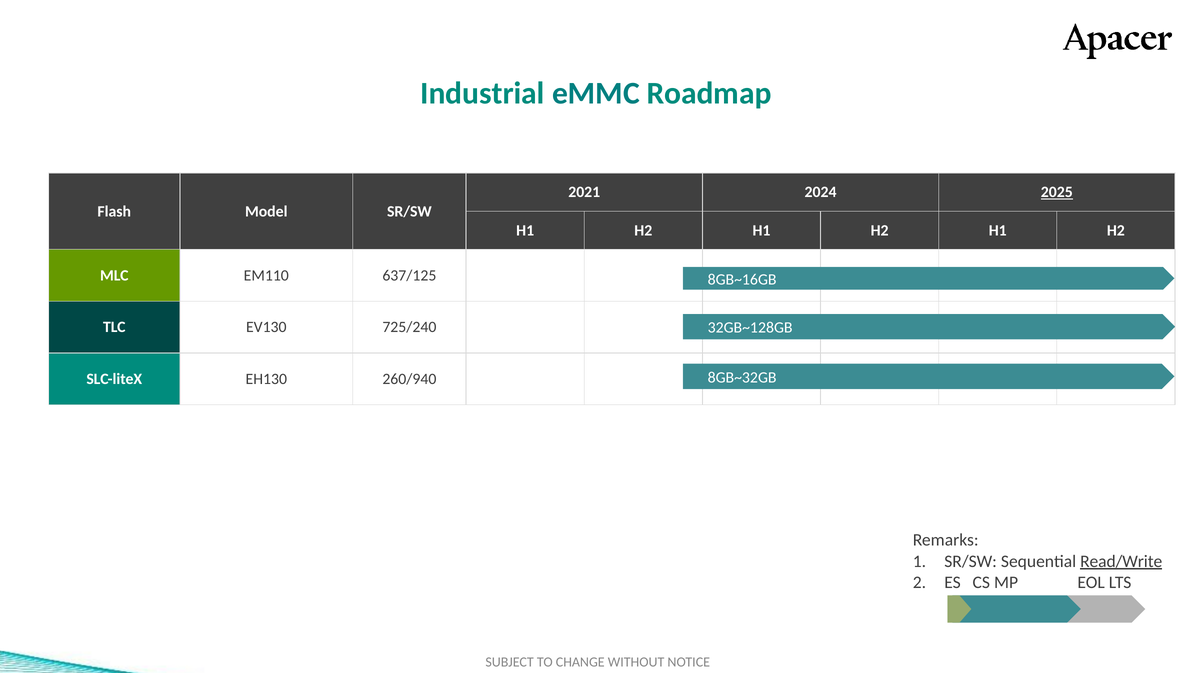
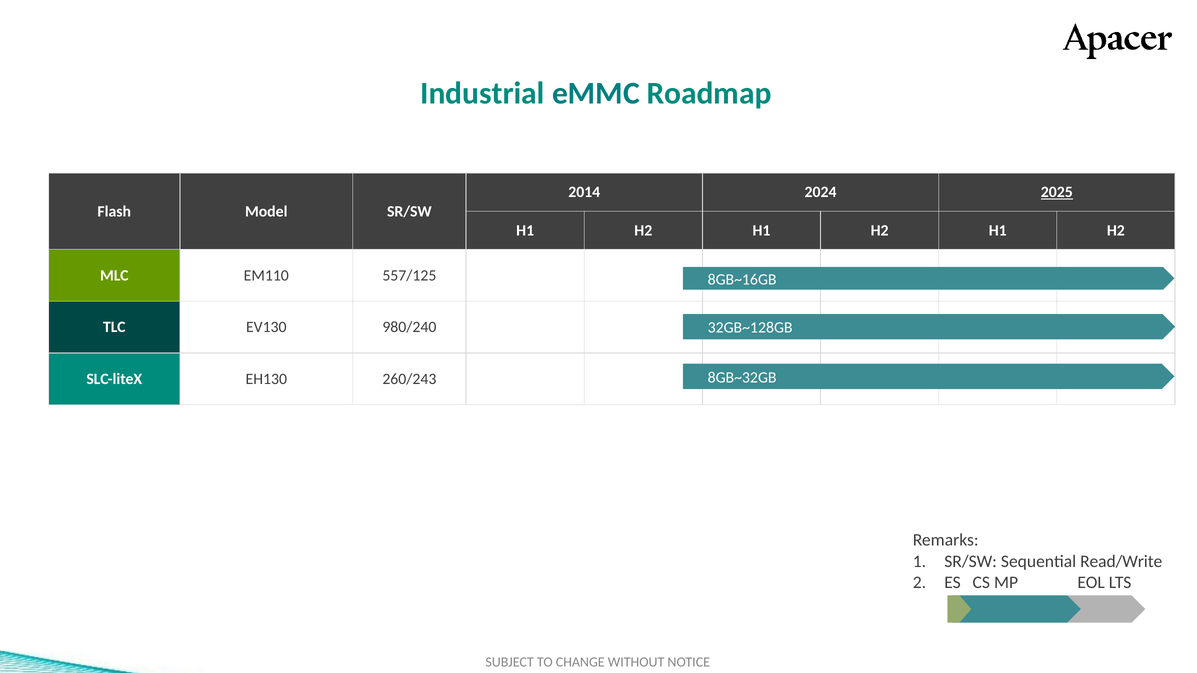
2021: 2021 -> 2014
637/125: 637/125 -> 557/125
725/240: 725/240 -> 980/240
260/940: 260/940 -> 260/243
Read/Write underline: present -> none
